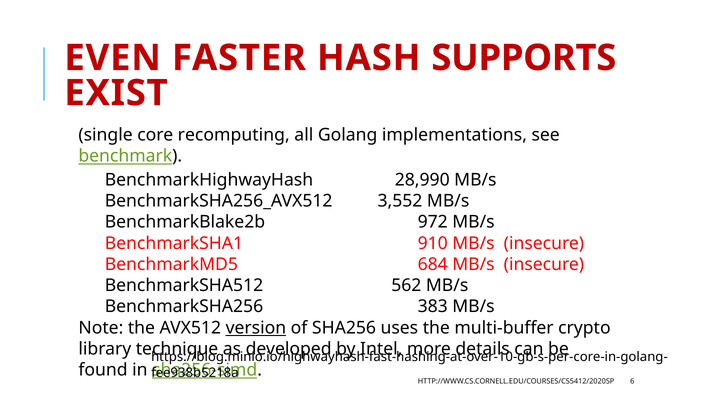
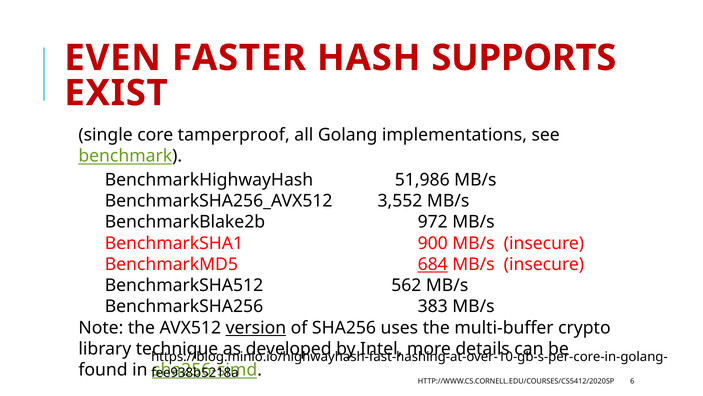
recomputing: recomputing -> tamperproof
28,990: 28,990 -> 51,986
910: 910 -> 900
684 underline: none -> present
